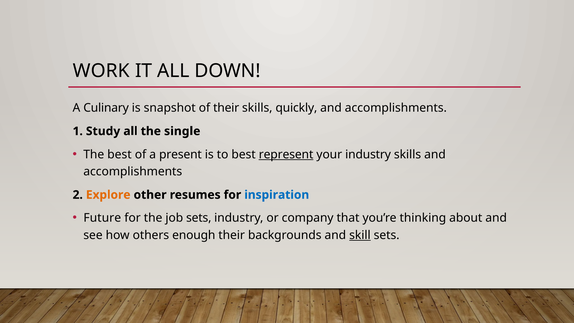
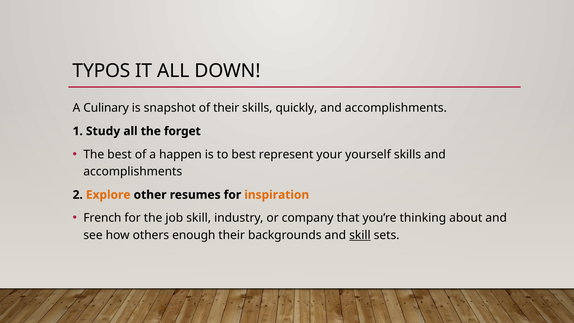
WORK: WORK -> TYPOS
single: single -> forget
present: present -> happen
represent underline: present -> none
your industry: industry -> yourself
inspiration colour: blue -> orange
Future: Future -> French
job sets: sets -> skill
